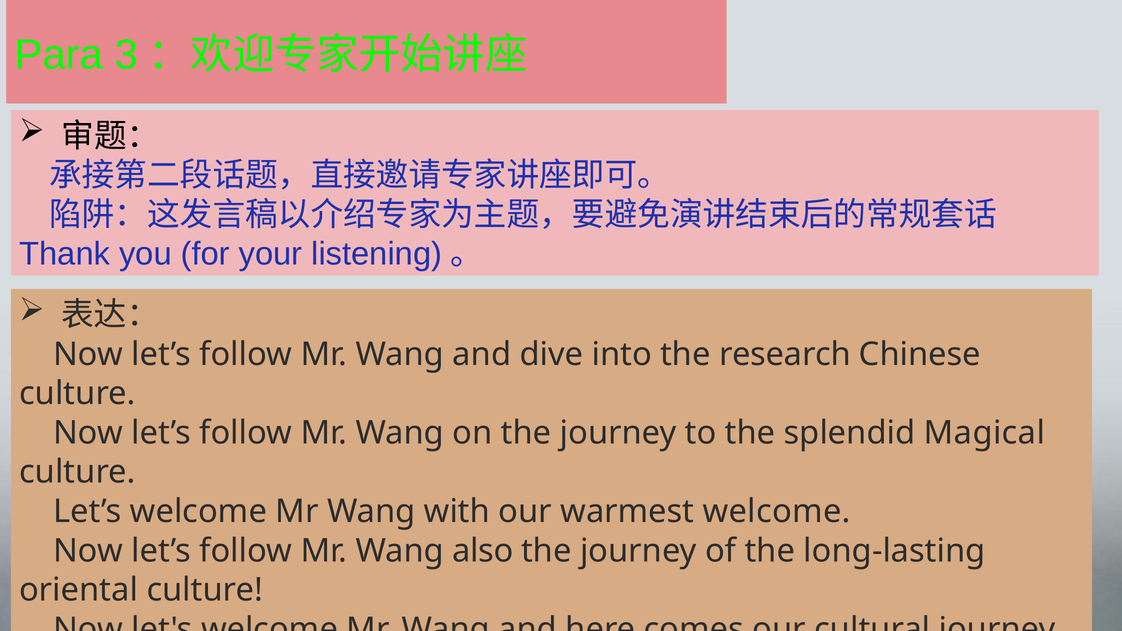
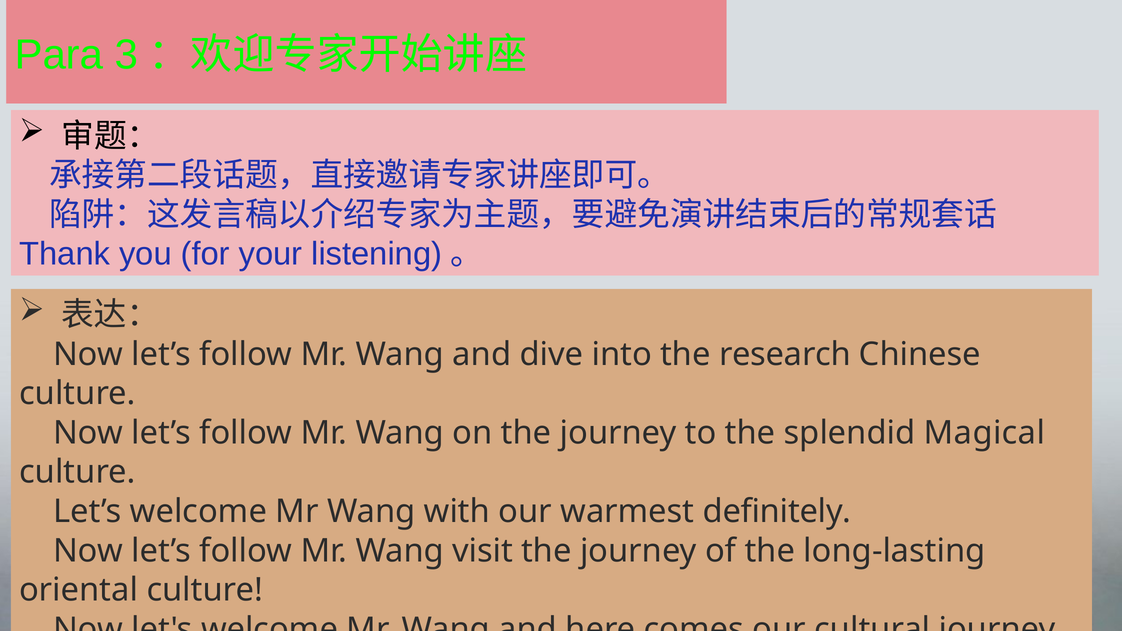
warmest welcome: welcome -> definitely
also: also -> visit
